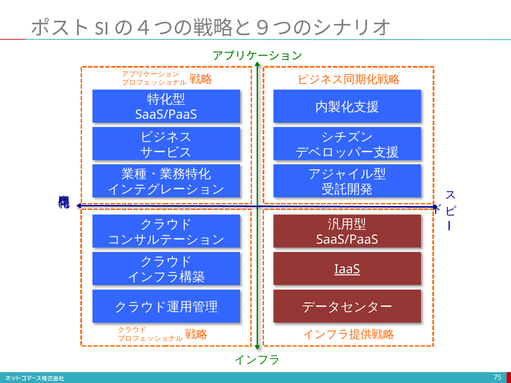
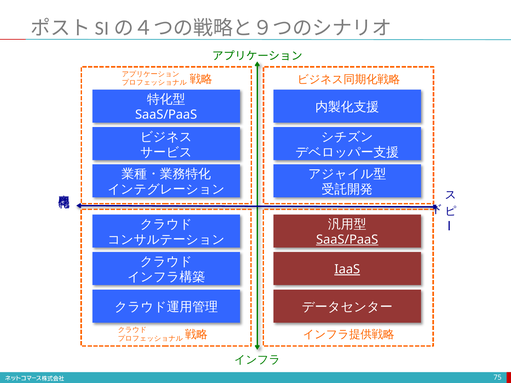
SaaS/PaaS at (347, 240) underline: none -> present
